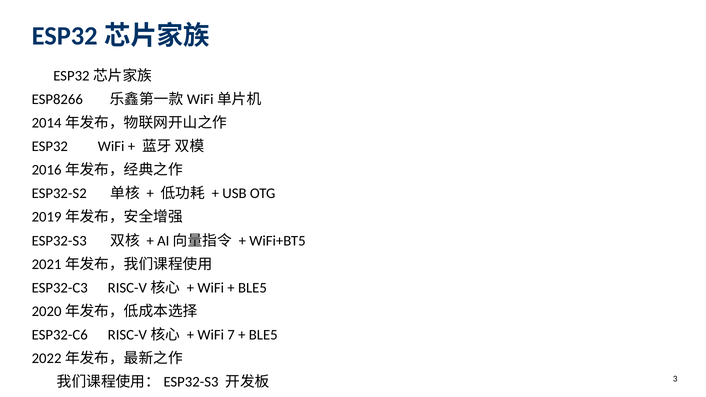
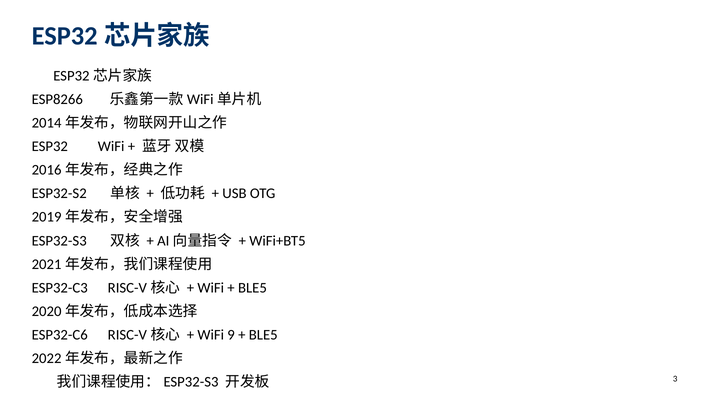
7: 7 -> 9
